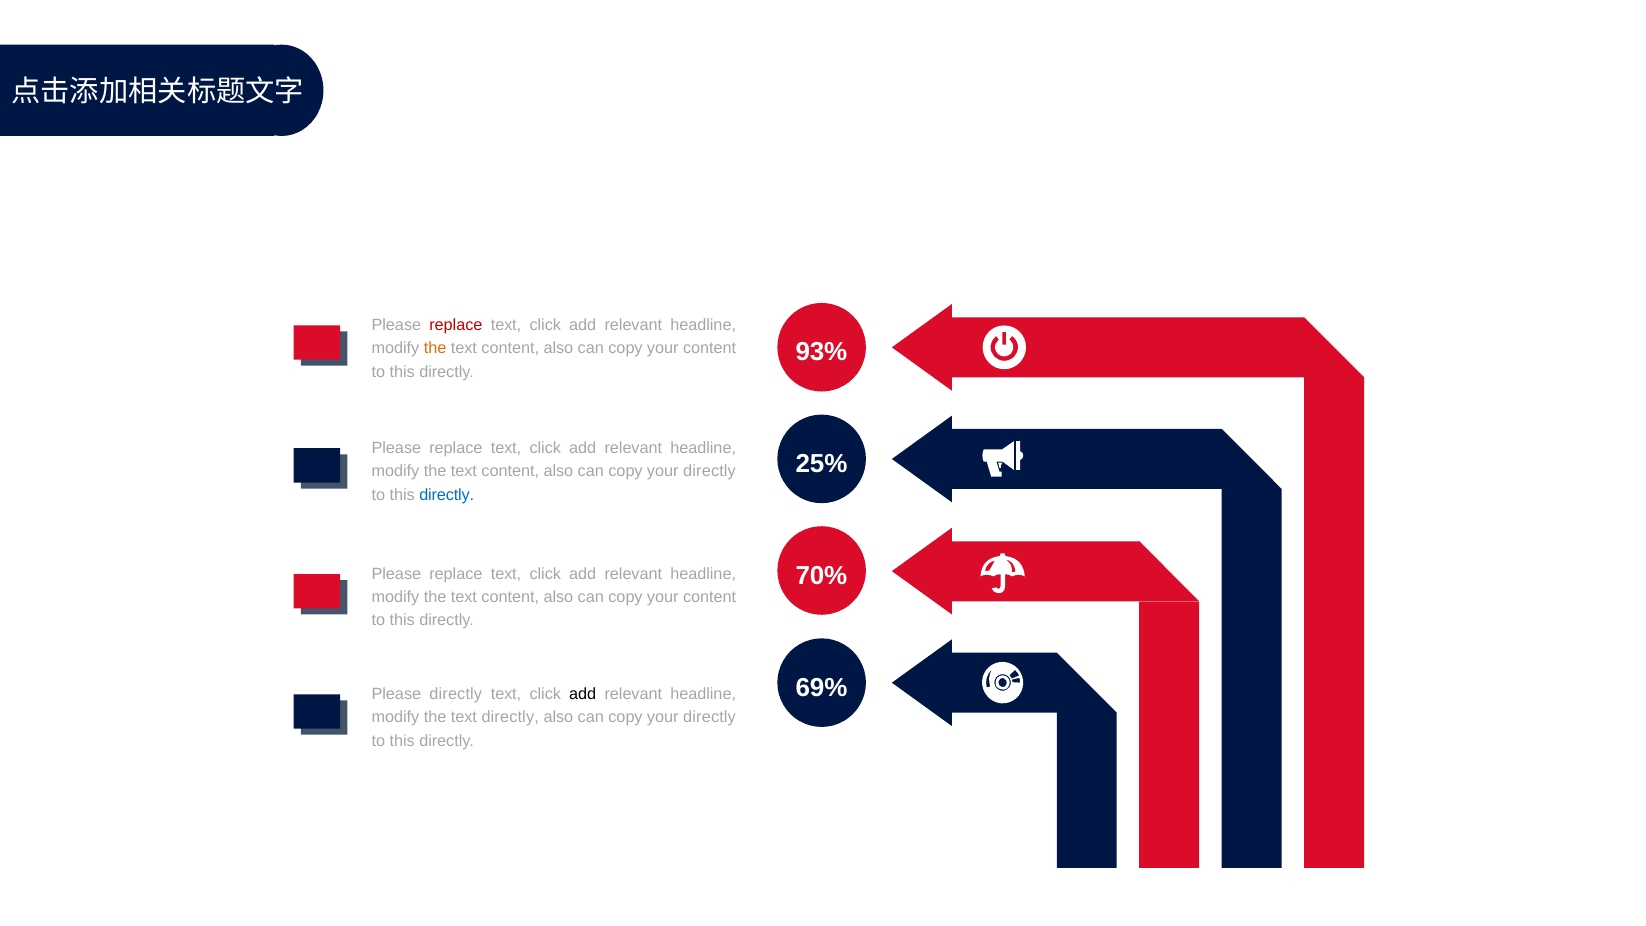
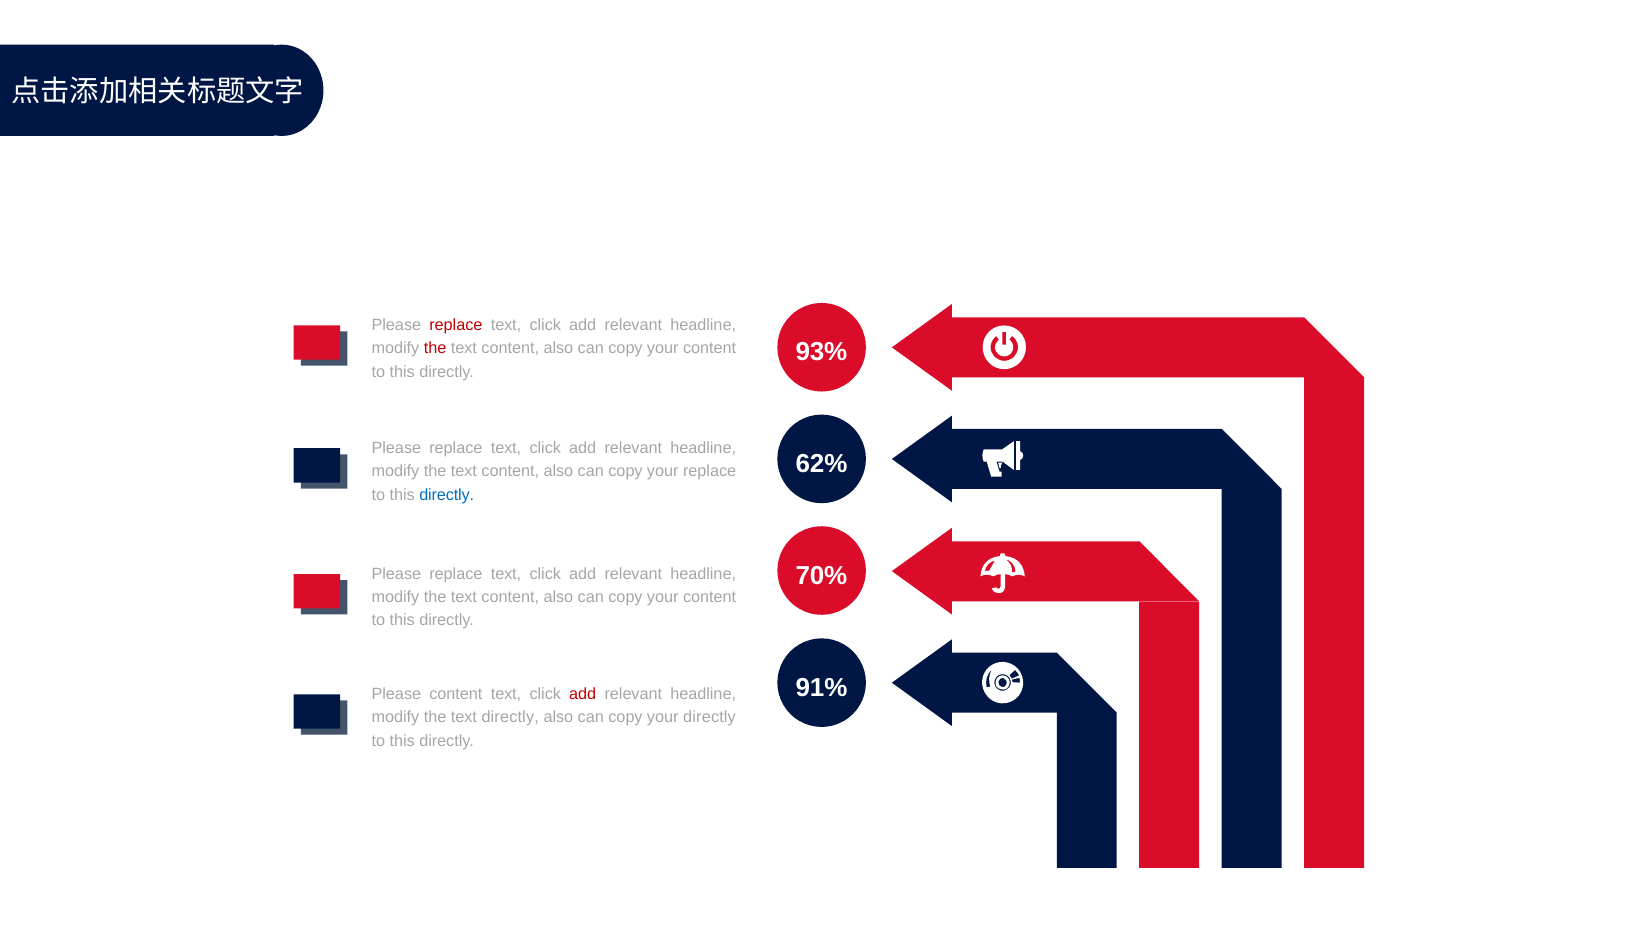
the at (435, 349) colour: orange -> red
25%: 25% -> 62%
directly at (710, 471): directly -> replace
69%: 69% -> 91%
Please directly: directly -> content
add at (583, 694) colour: black -> red
